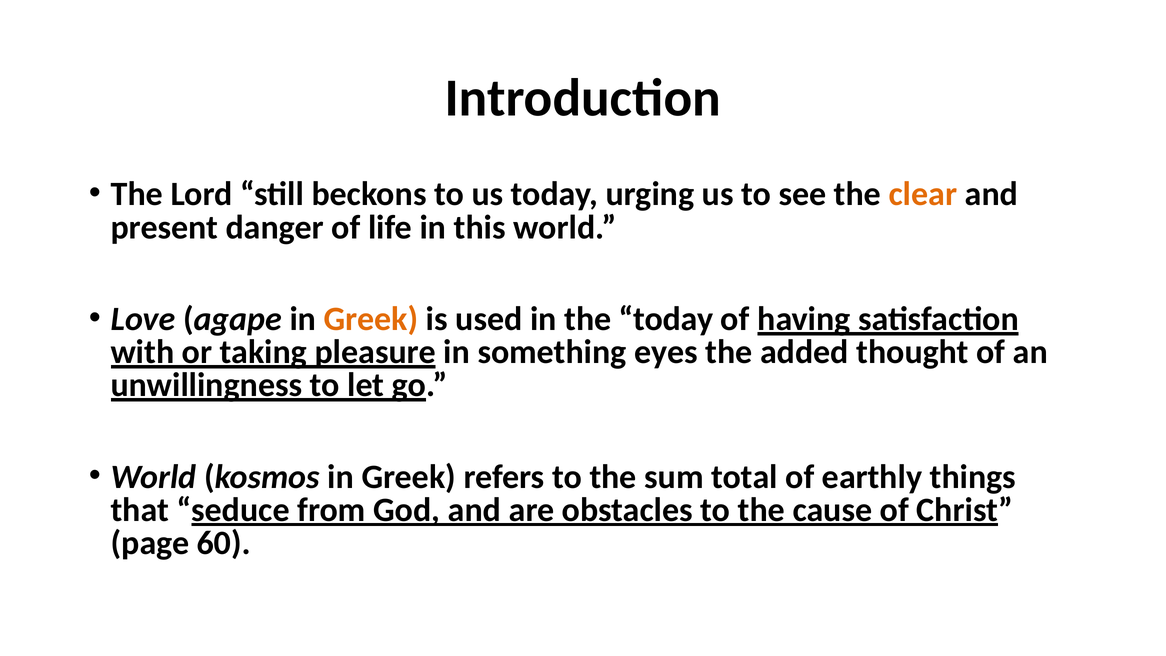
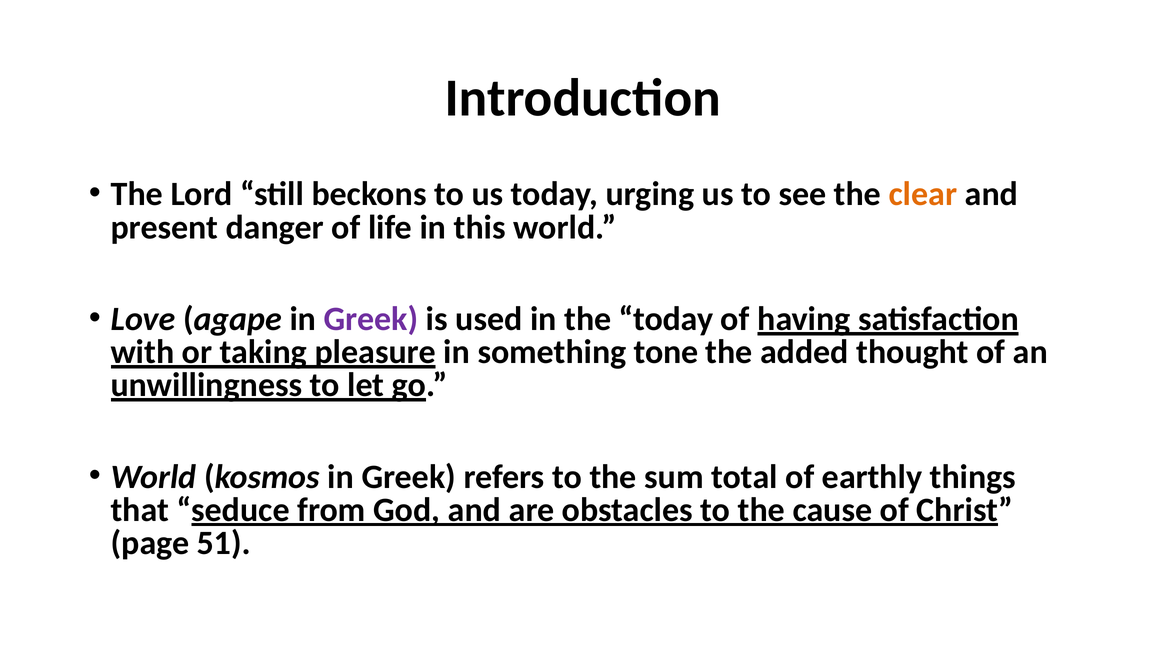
Greek at (371, 319) colour: orange -> purple
eyes: eyes -> tone
60: 60 -> 51
